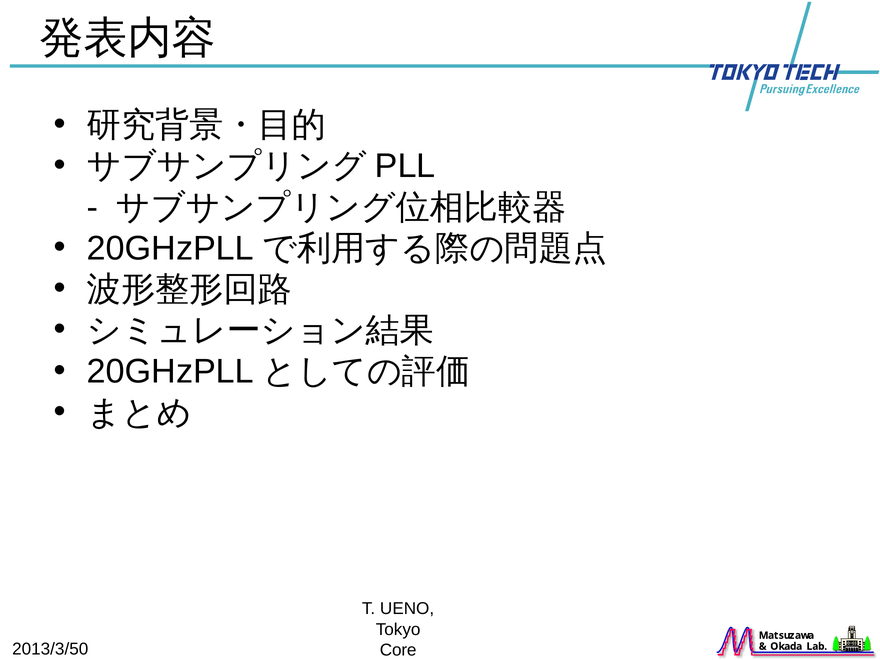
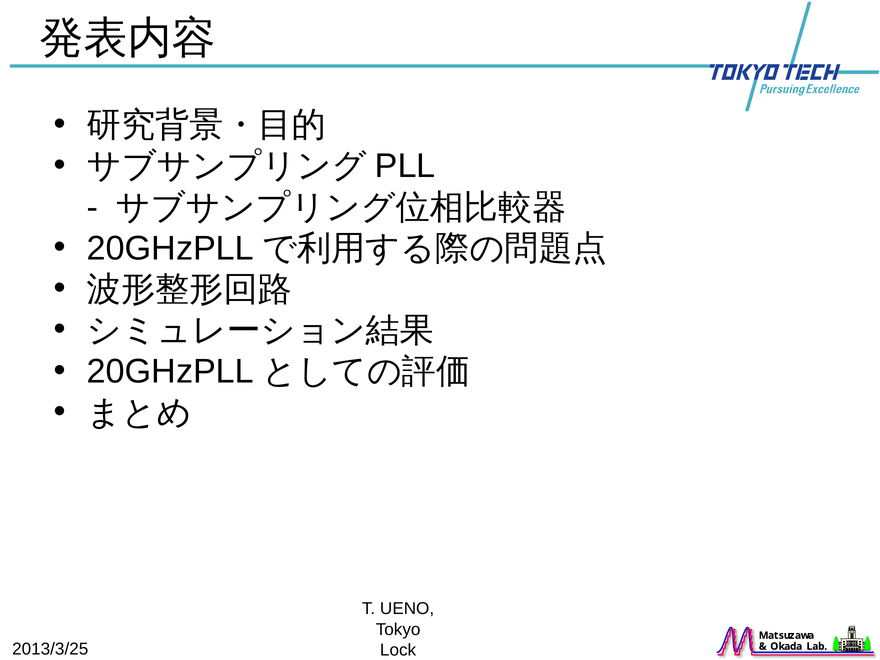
2013/3/50: 2013/3/50 -> 2013/3/25
Core: Core -> Lock
